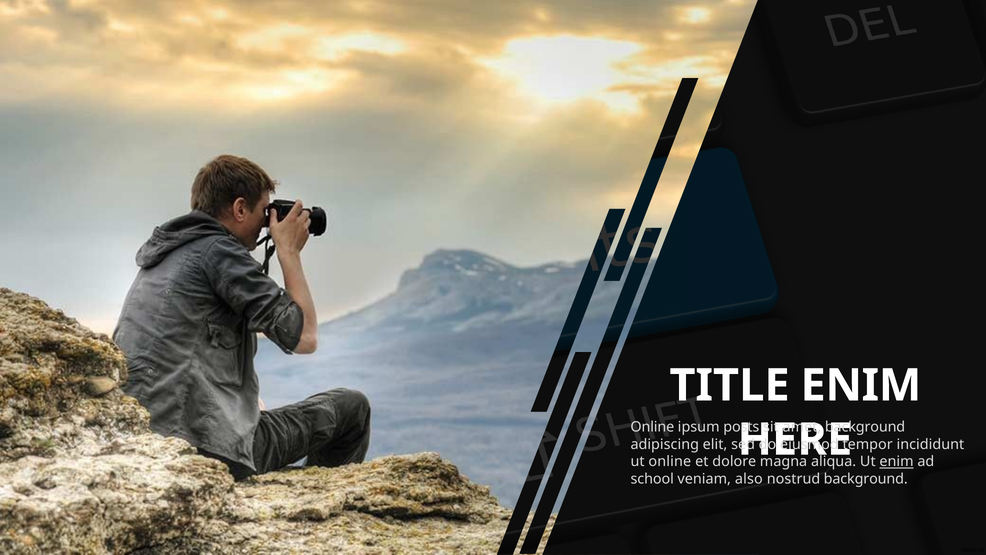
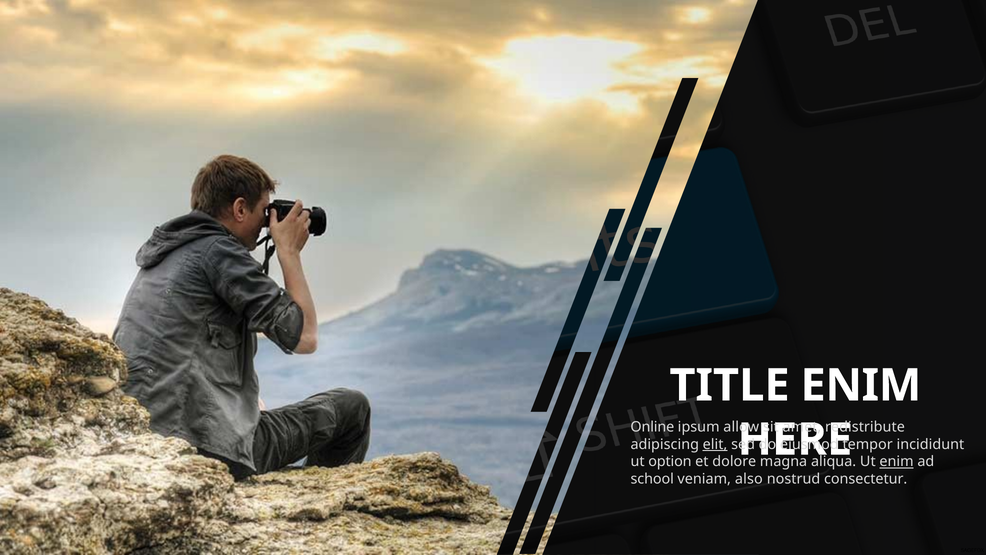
posts: posts -> allow
background at (865, 427): background -> redistribute
elit underline: none -> present
ut online: online -> option
nostrud background: background -> consectetur
